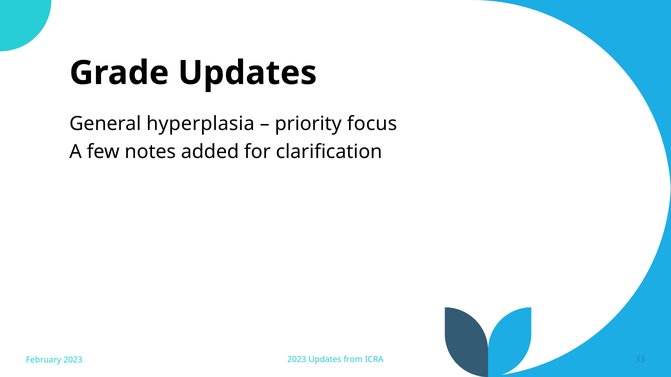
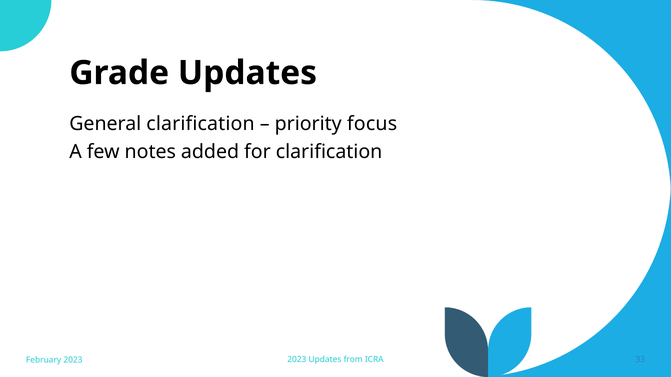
General hyperplasia: hyperplasia -> clarification
